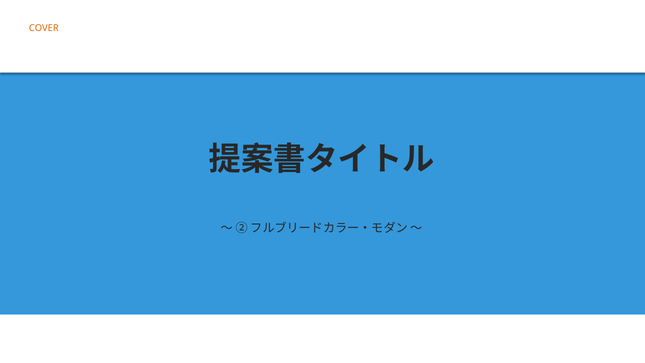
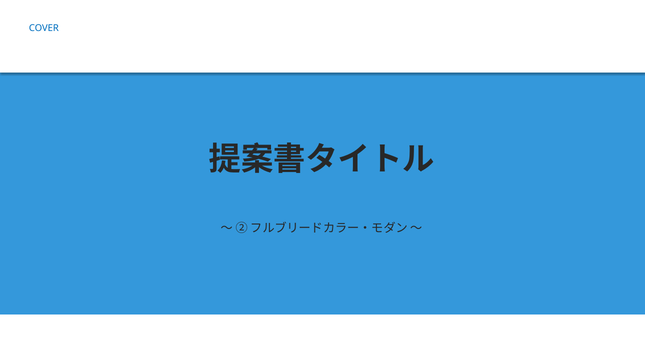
COVER colour: orange -> blue
